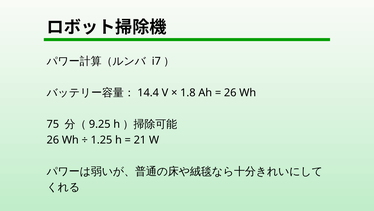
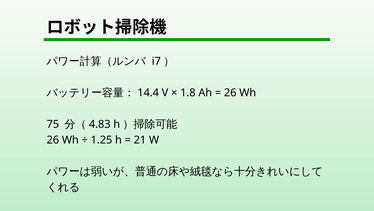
9.25: 9.25 -> 4.83
